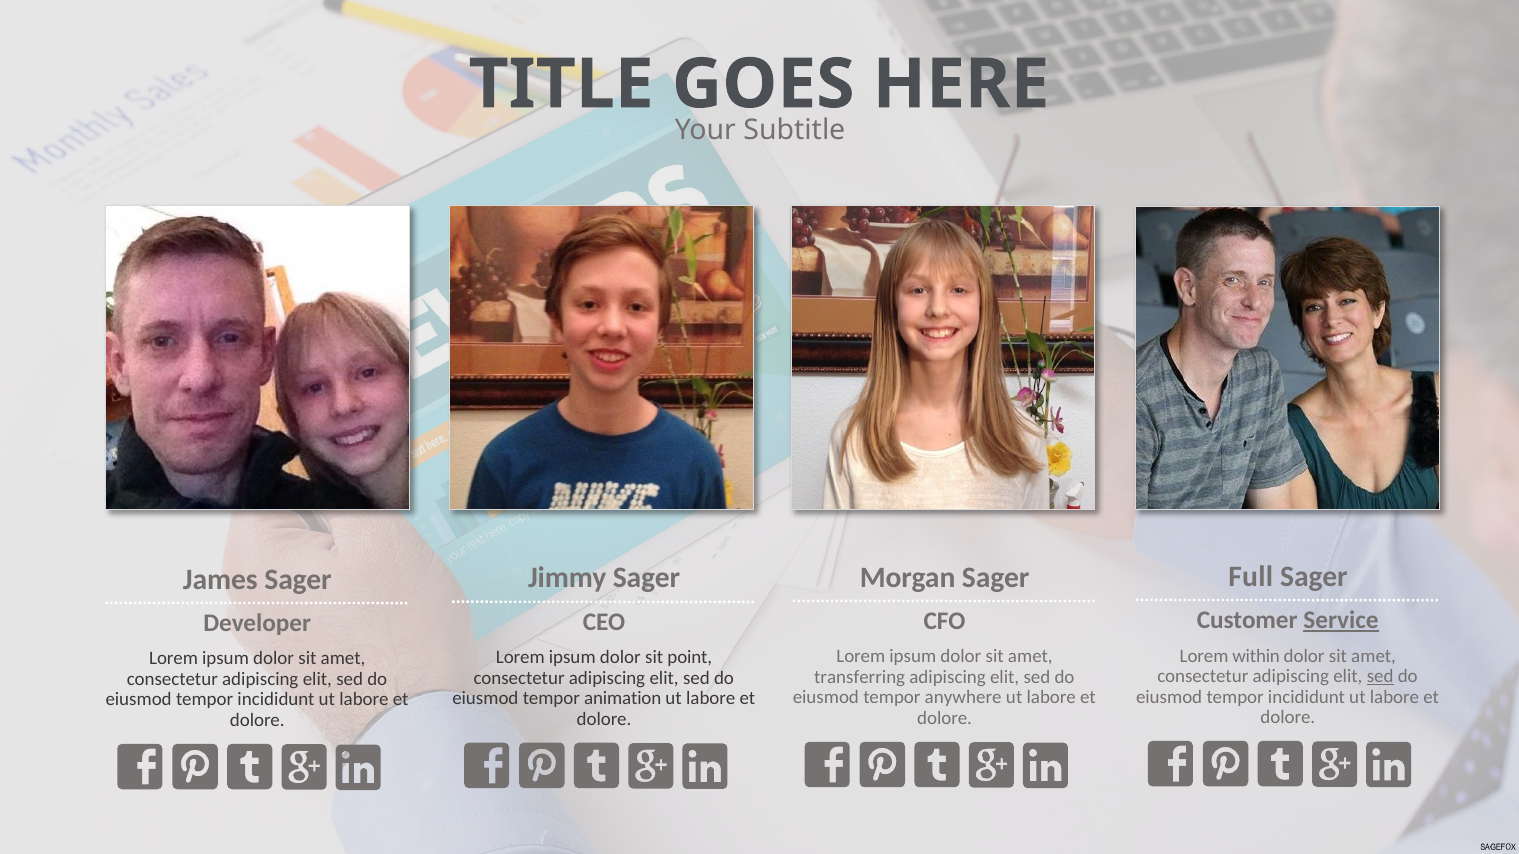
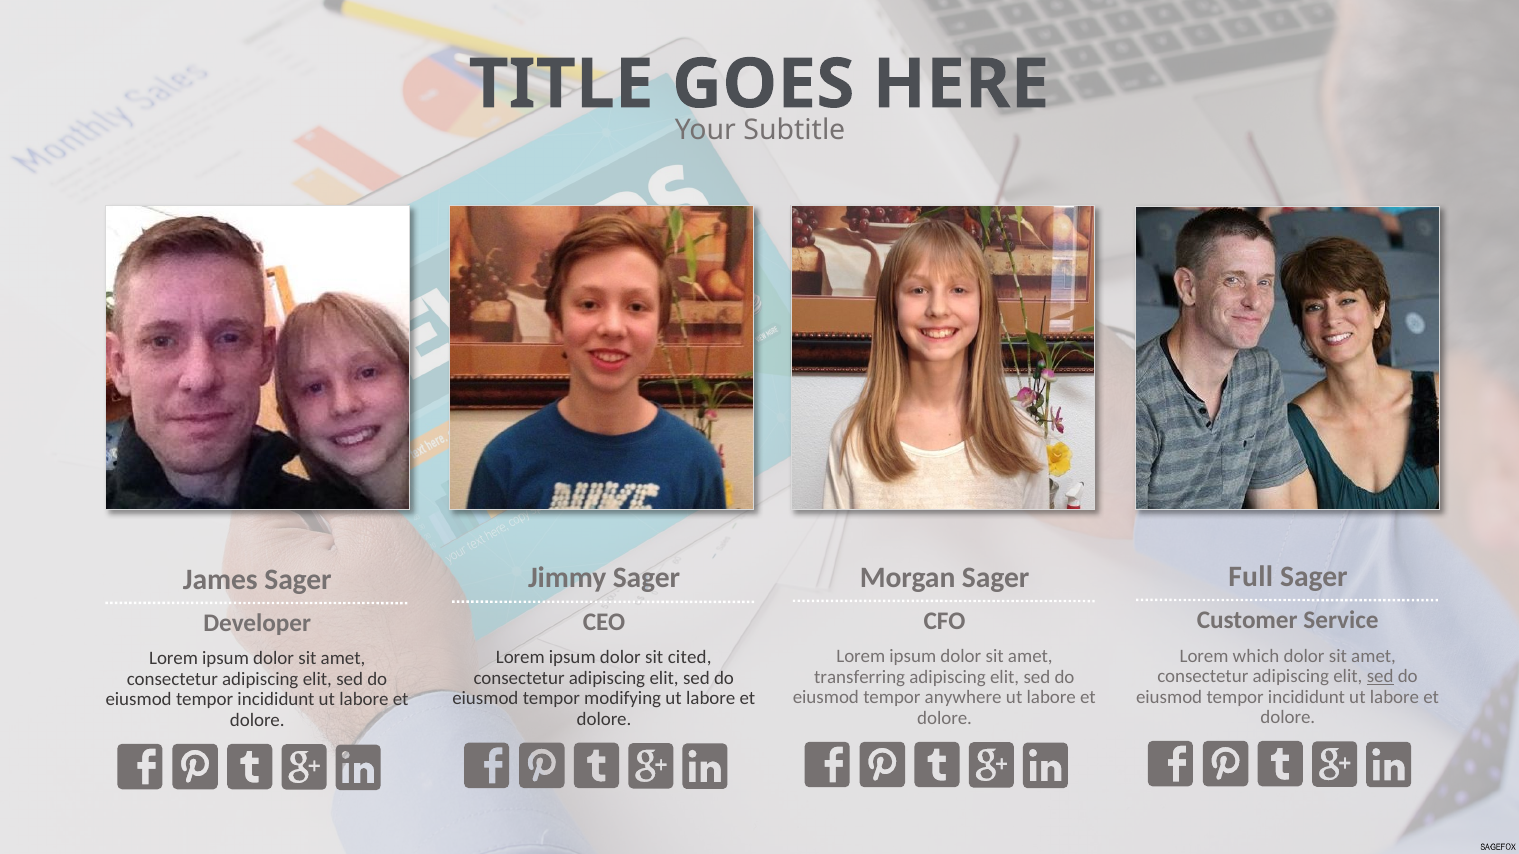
Service underline: present -> none
within: within -> which
point: point -> cited
animation: animation -> modifying
